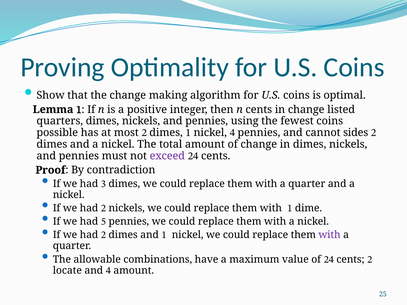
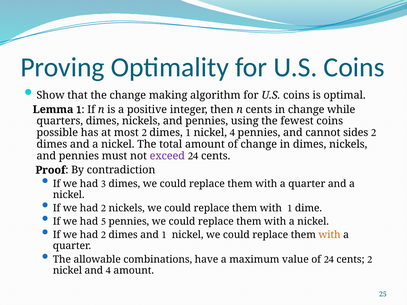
listed: listed -> while
with at (330, 235) colour: purple -> orange
locate at (67, 271): locate -> nickel
